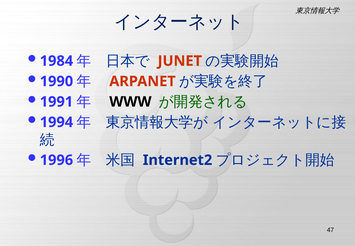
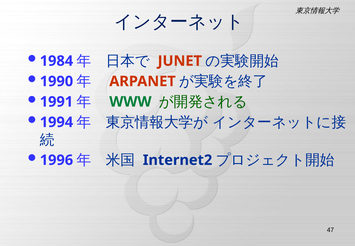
WWW colour: black -> green
